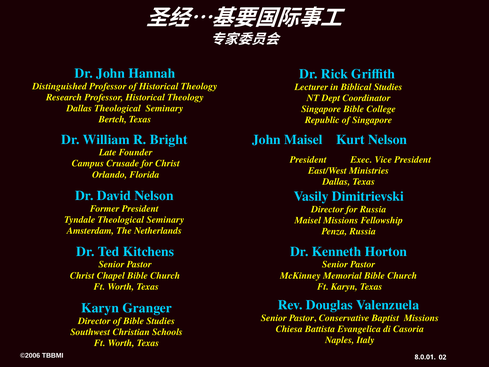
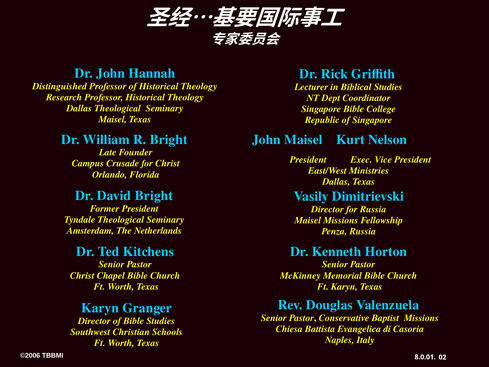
Bertch at (113, 119): Bertch -> Maisel
David Nelson: Nelson -> Bright
